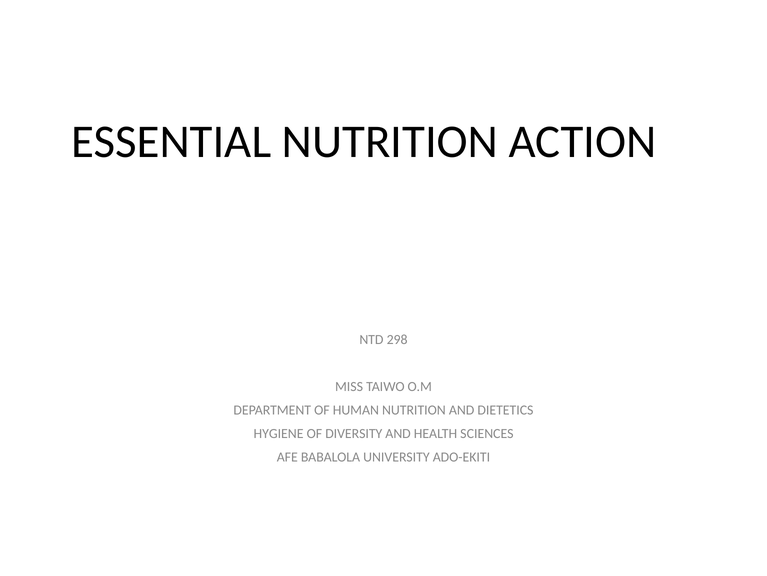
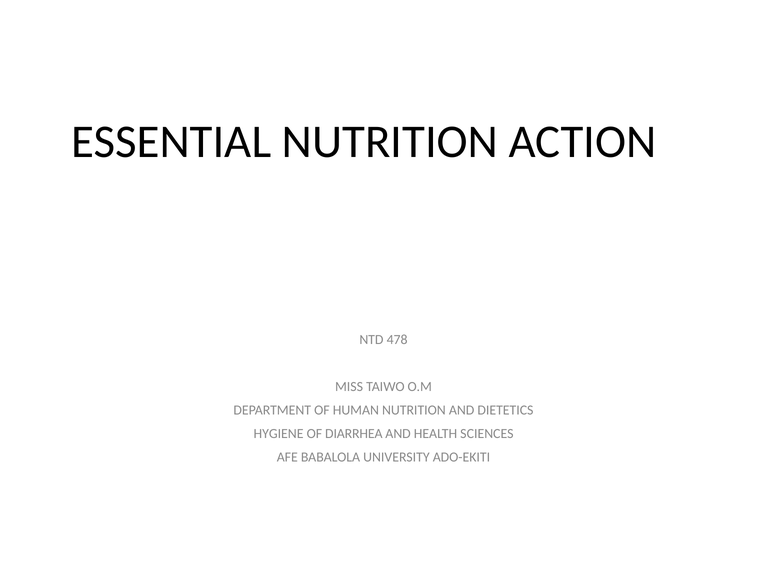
298: 298 -> 478
DIVERSITY: DIVERSITY -> DIARRHEA
